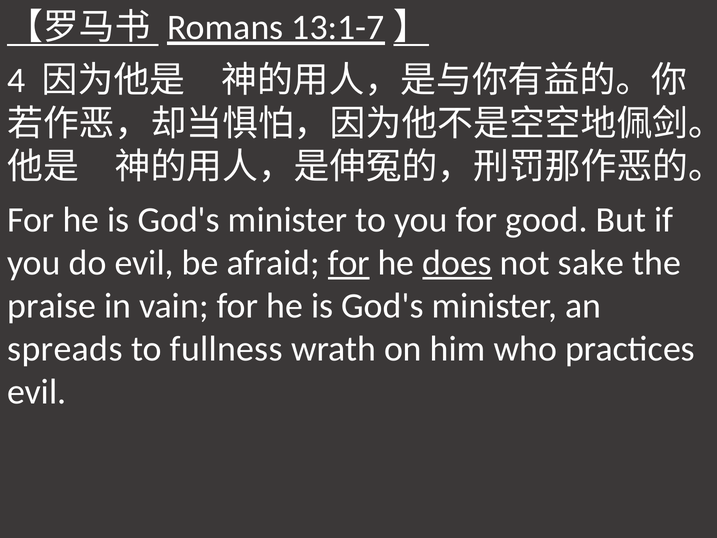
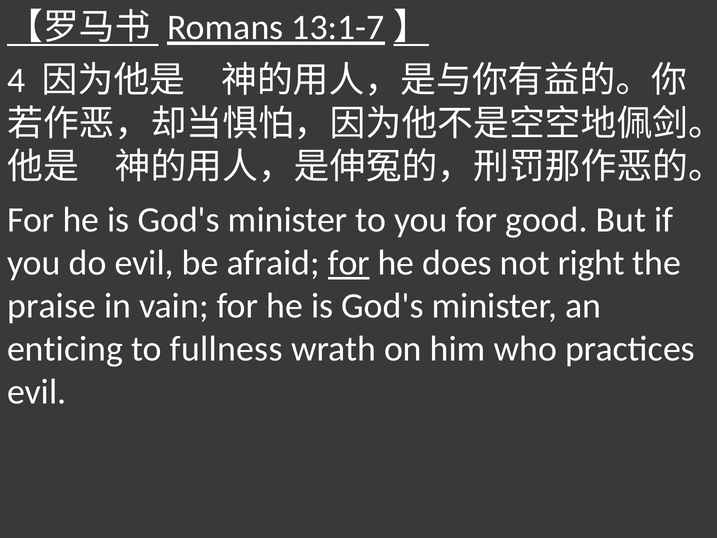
does underline: present -> none
sake: sake -> right
spreads: spreads -> enticing
